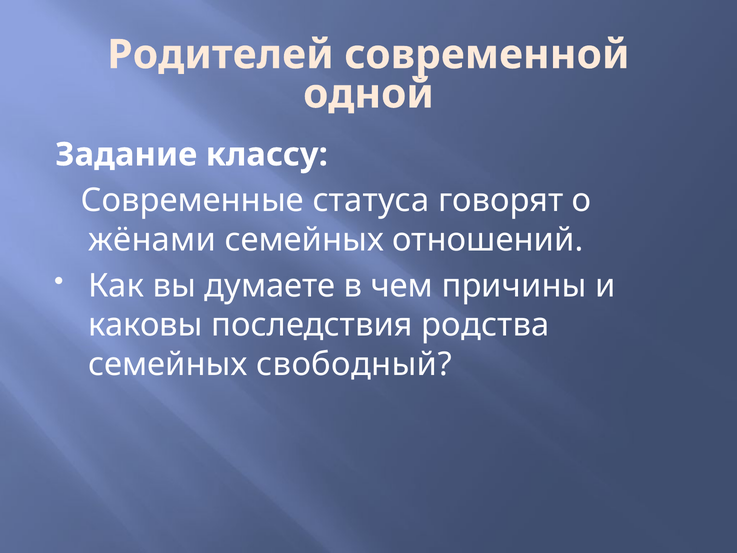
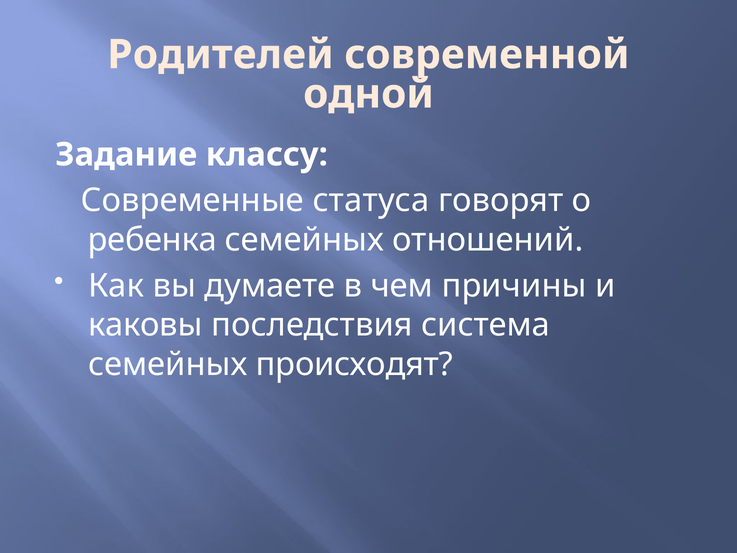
жёнами: жёнами -> ребенка
родства: родства -> система
свободный: свободный -> происходят
